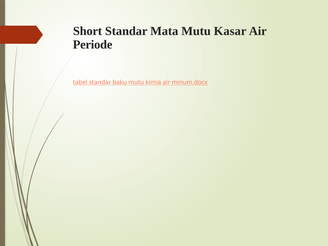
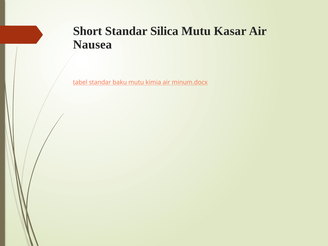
Mata: Mata -> Silica
Periode: Periode -> Nausea
